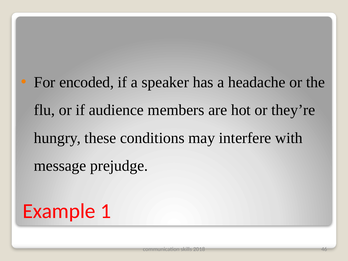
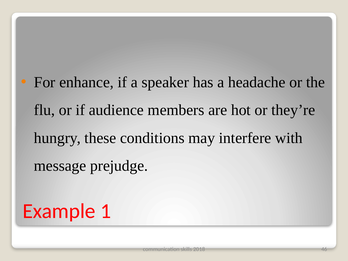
encoded: encoded -> enhance
